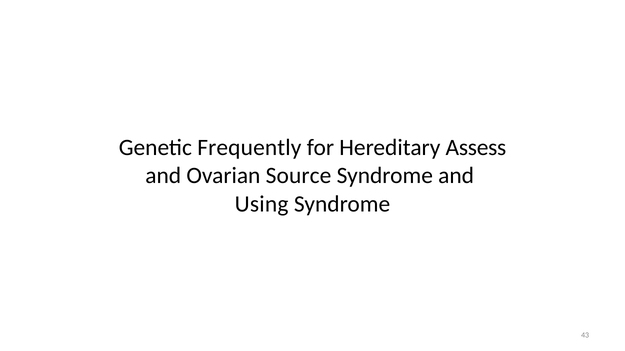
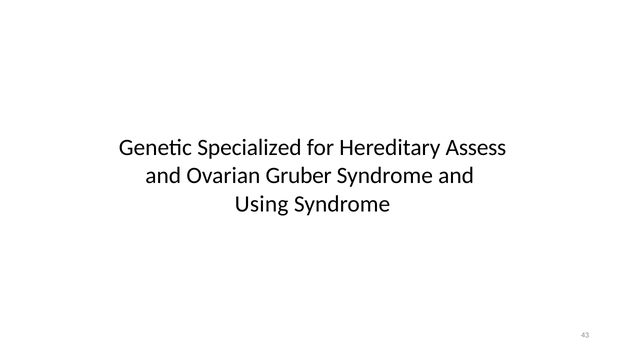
Frequently: Frequently -> Specialized
Source: Source -> Gruber
